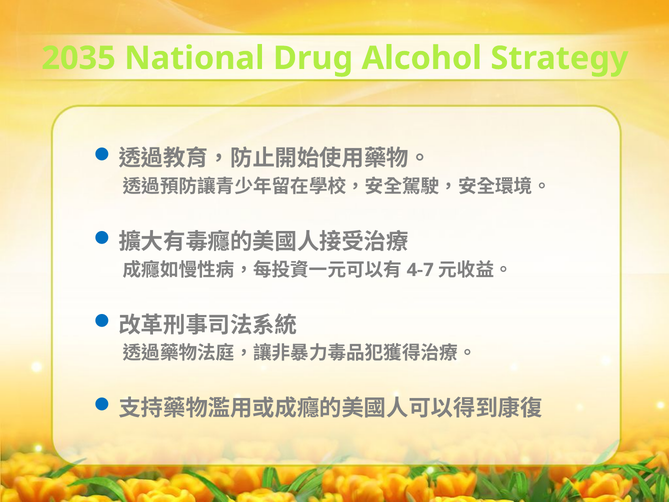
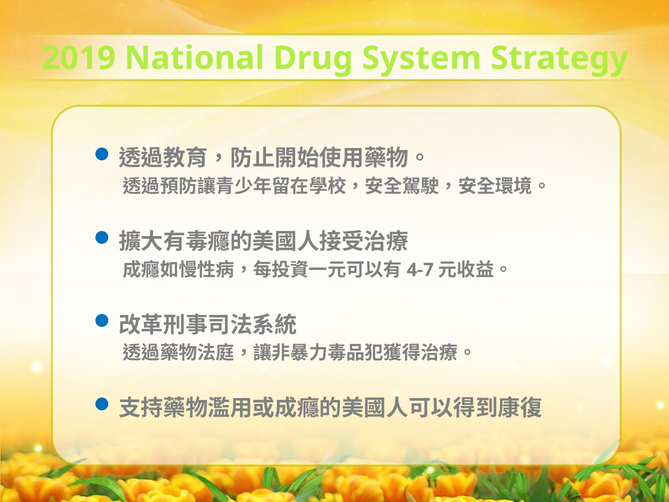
2035: 2035 -> 2019
Alcohol: Alcohol -> System
